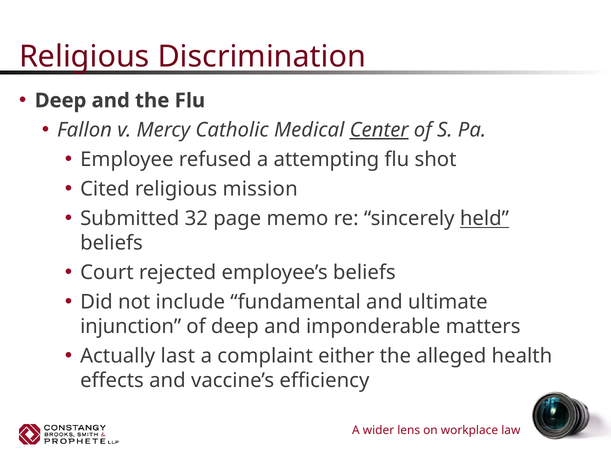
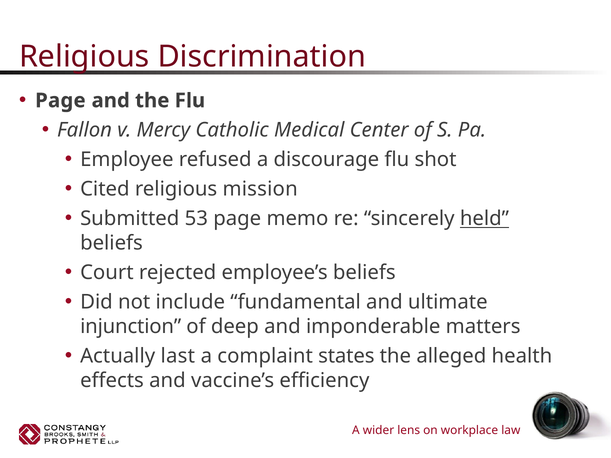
Deep at (61, 101): Deep -> Page
Center underline: present -> none
attempting: attempting -> discourage
32: 32 -> 53
either: either -> states
